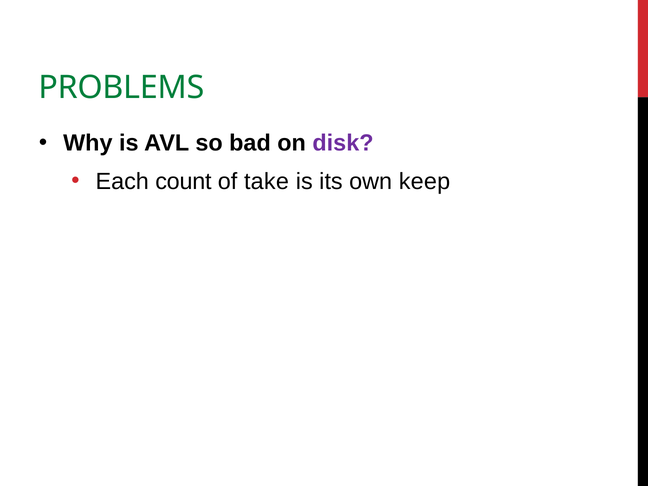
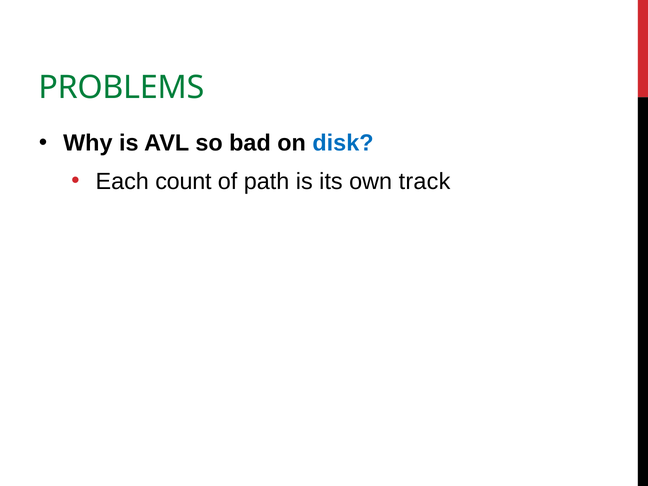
disk colour: purple -> blue
take: take -> path
keep: keep -> track
